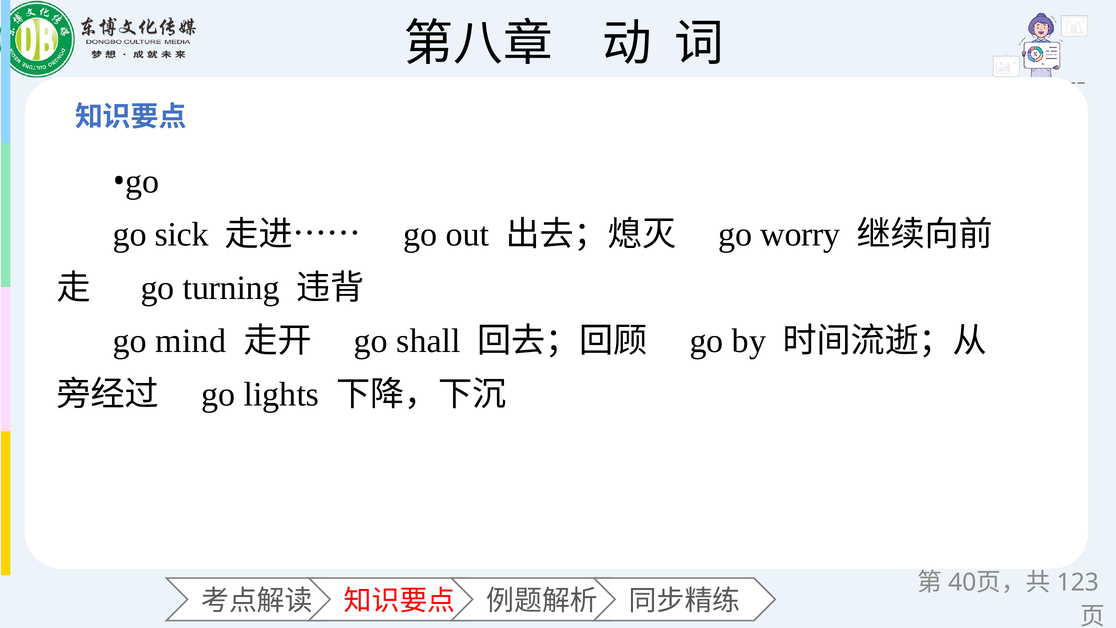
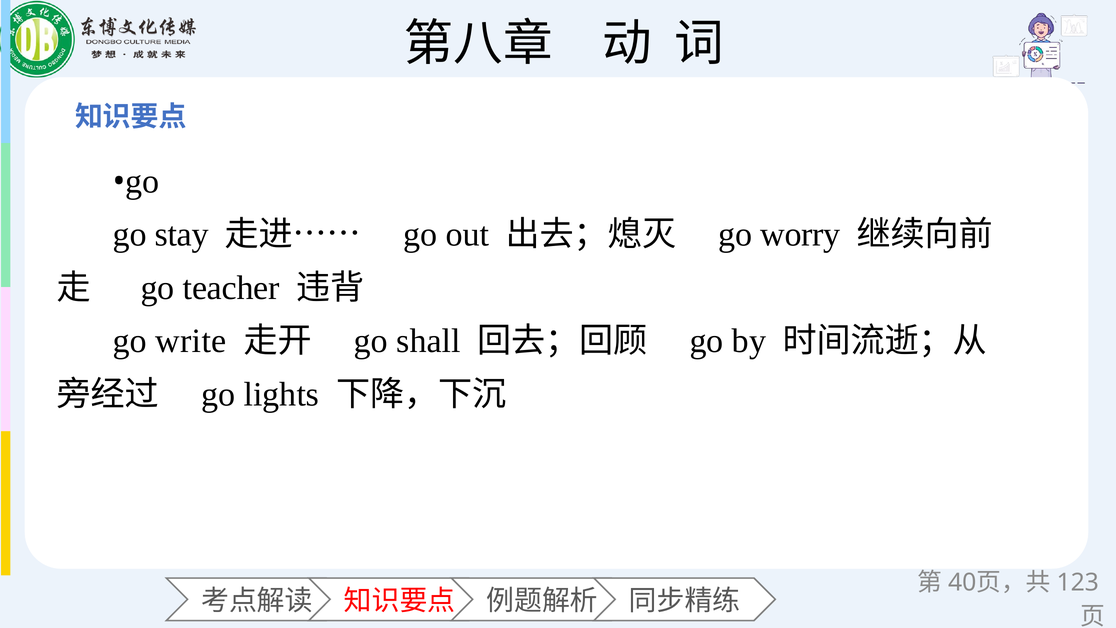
sick: sick -> stay
turning: turning -> teacher
mind: mind -> write
